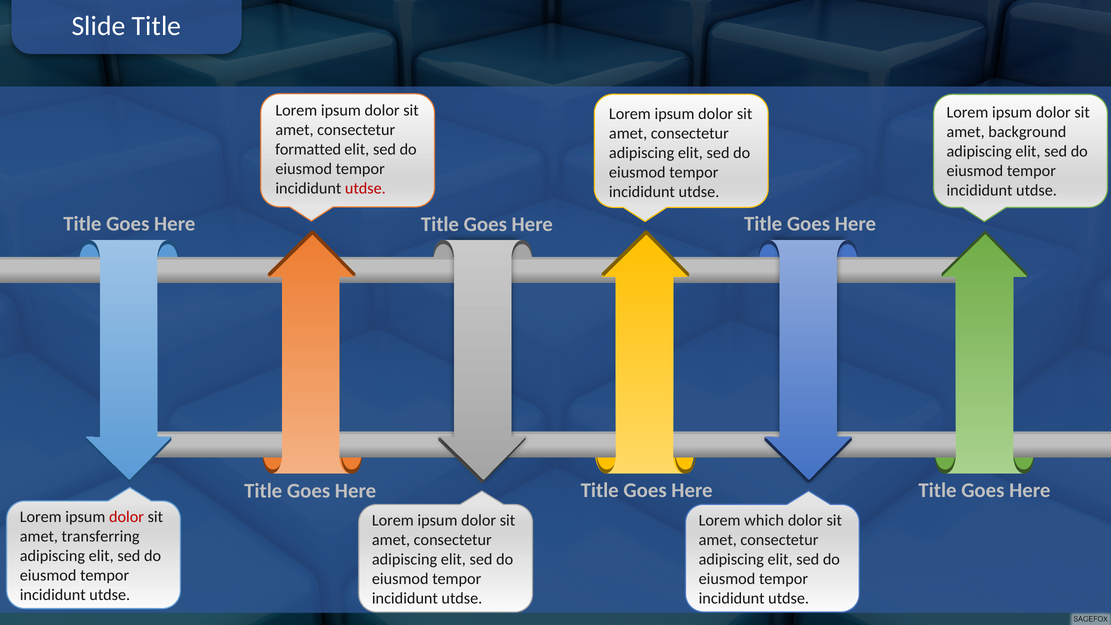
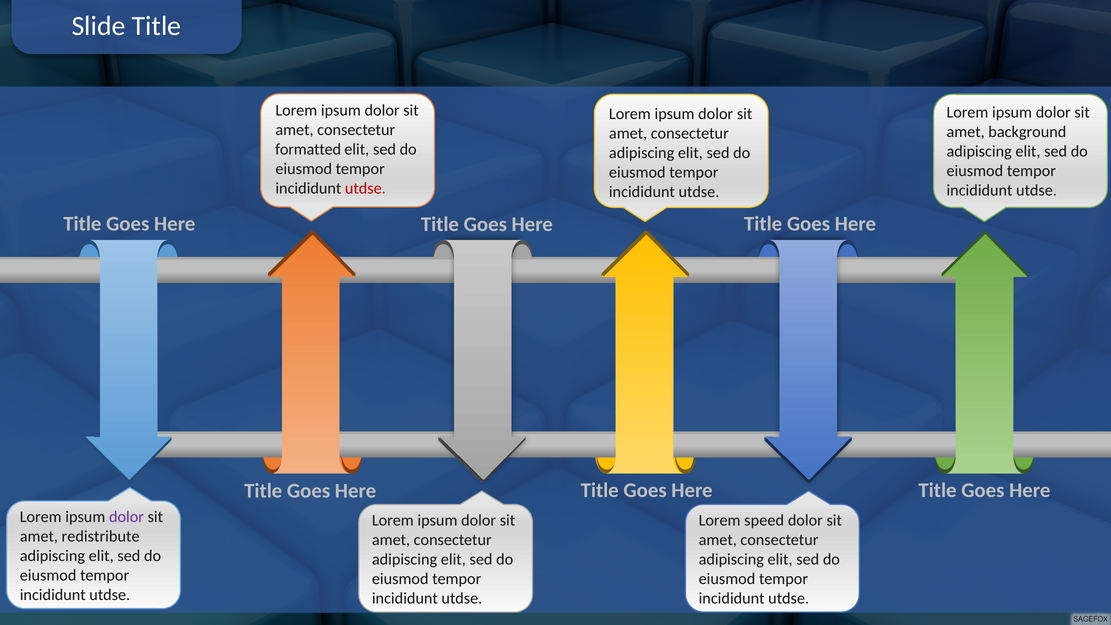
dolor at (126, 517) colour: red -> purple
which: which -> speed
transferring: transferring -> redistribute
